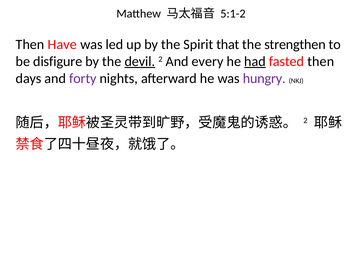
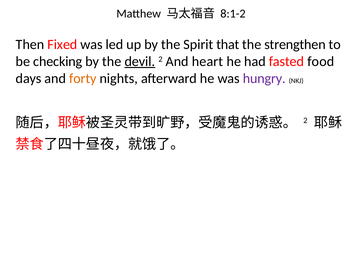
5:1-2: 5:1-2 -> 8:1-2
Have: Have -> Fixed
disfigure: disfigure -> checking
every: every -> heart
had underline: present -> none
fasted then: then -> food
forty colour: purple -> orange
